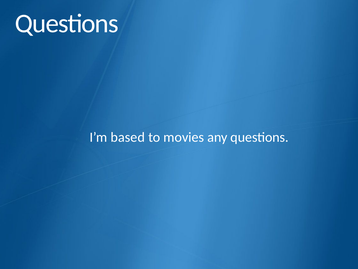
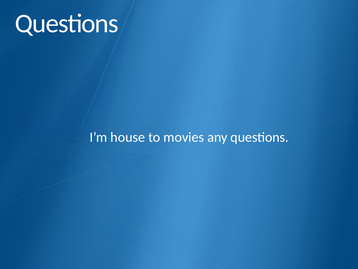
based: based -> house
